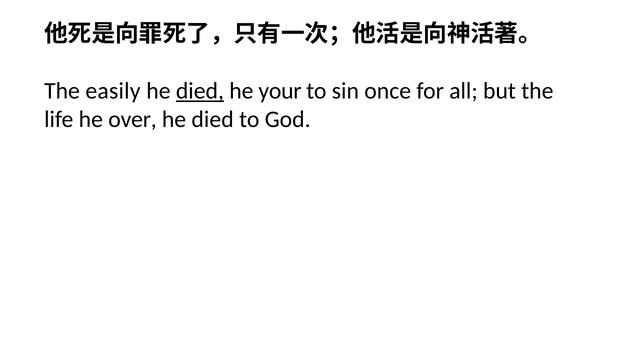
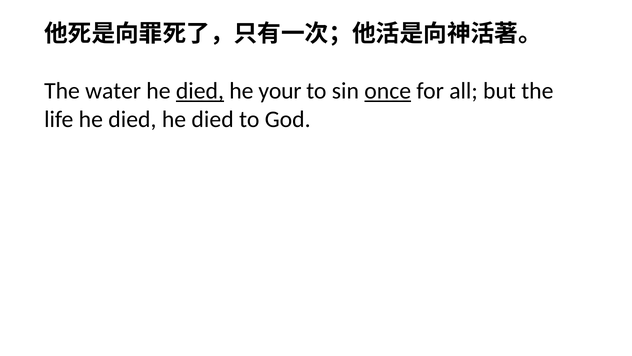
easily: easily -> water
once underline: none -> present
life he over: over -> died
